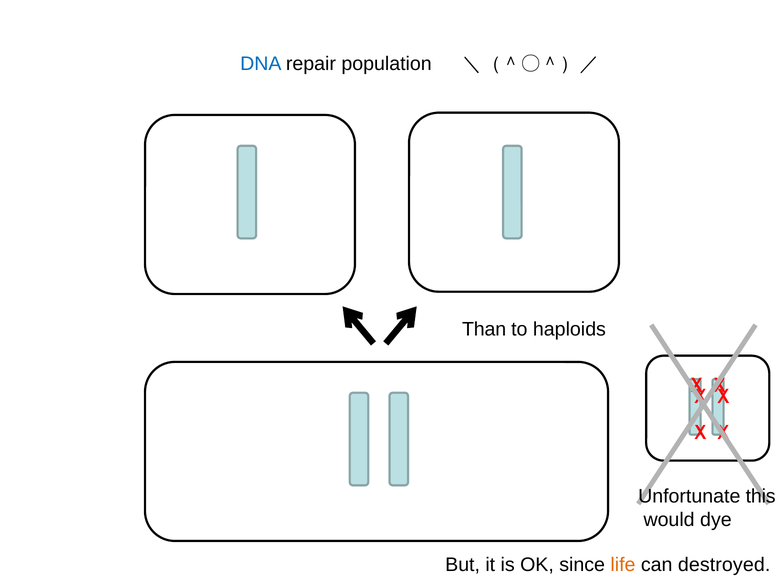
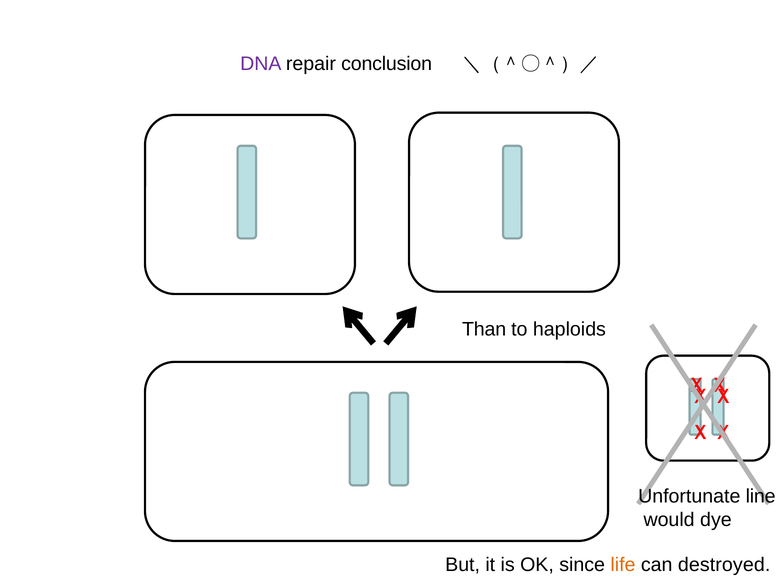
DNA colour: blue -> purple
population: population -> conclusion
this: this -> line
